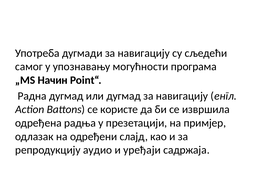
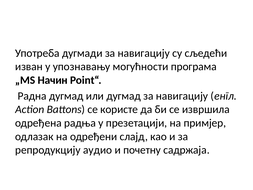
самог: самог -> изван
уређаји: уређаји -> почетну
